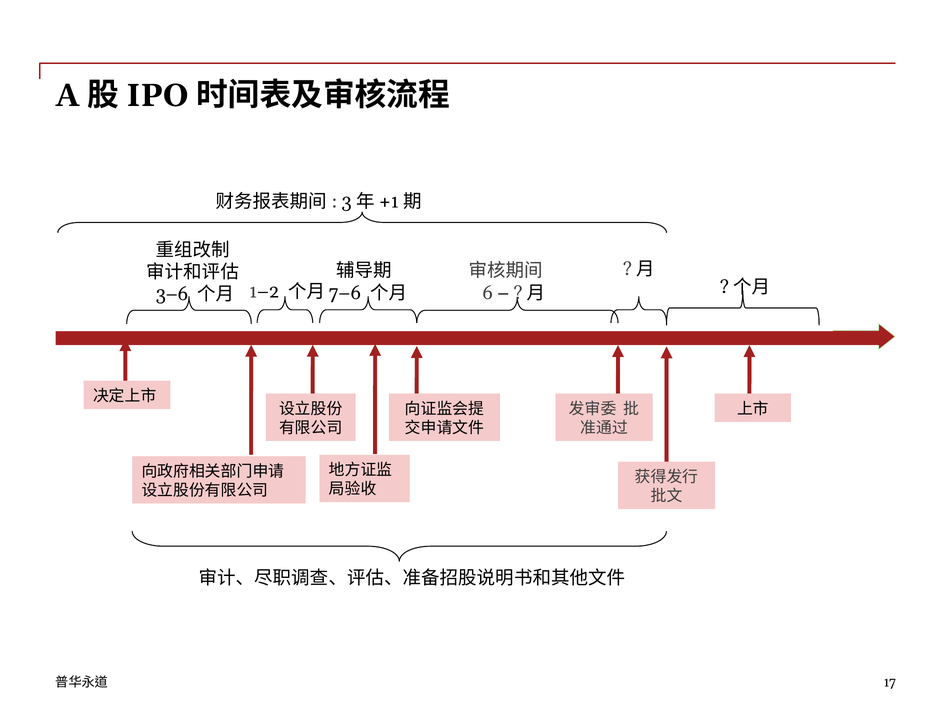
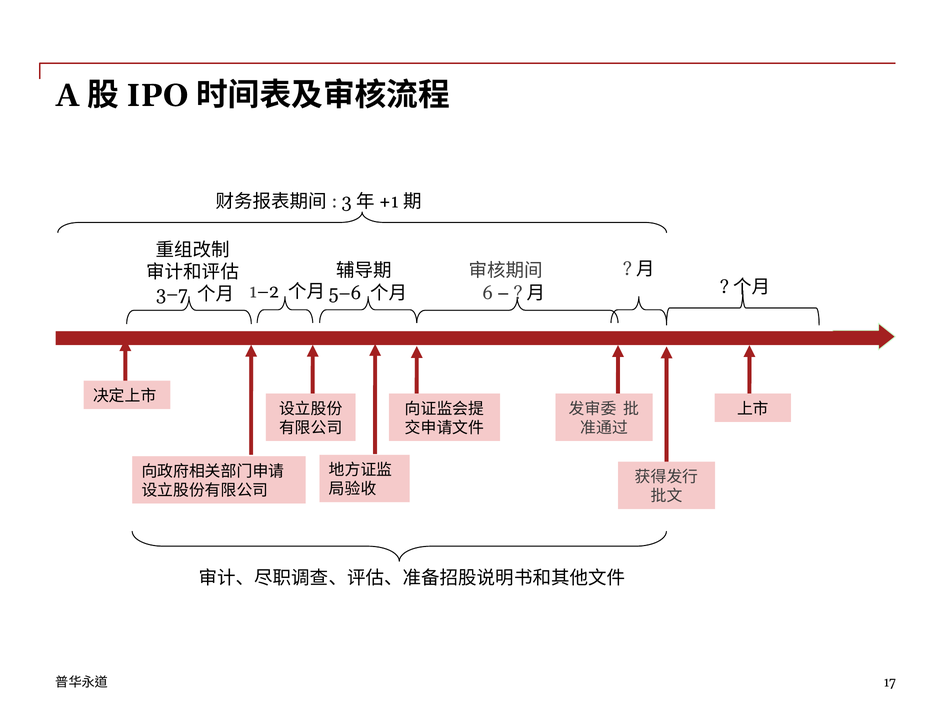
7–6: 7–6 -> 5–6
3–6: 3–6 -> 3–7
